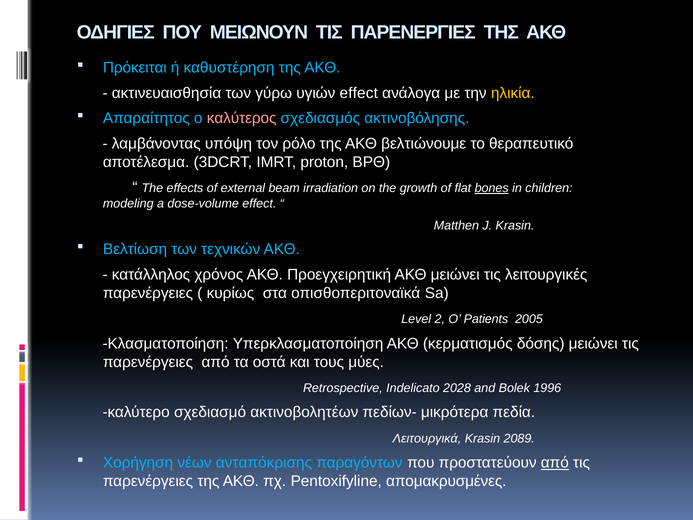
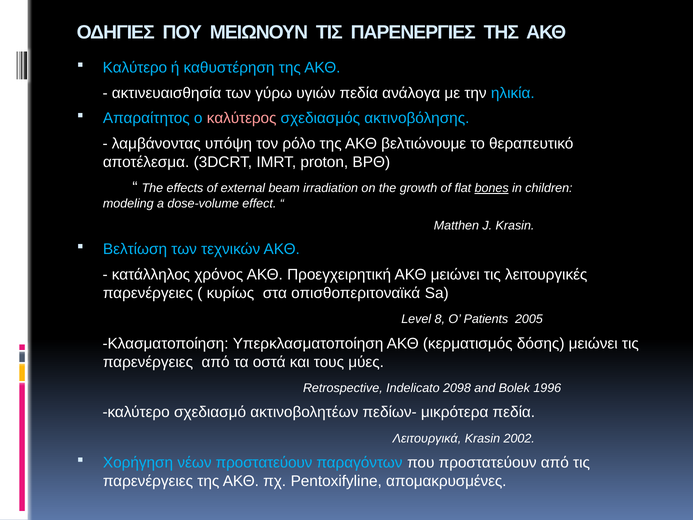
Πρόκειται at (135, 68): Πρόκειται -> Καλύτερο
υγιών effect: effect -> πεδία
ηλικία colour: yellow -> light blue
2: 2 -> 8
2028: 2028 -> 2098
2089: 2089 -> 2002
νέων ανταπόκρισης: ανταπόκρισης -> προστατεύουν
από at (555, 463) underline: present -> none
